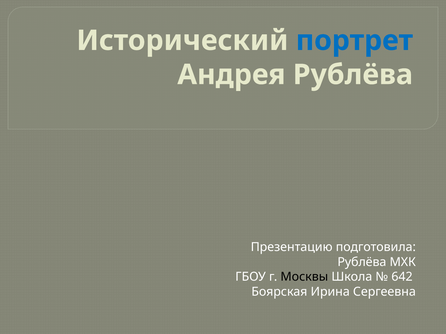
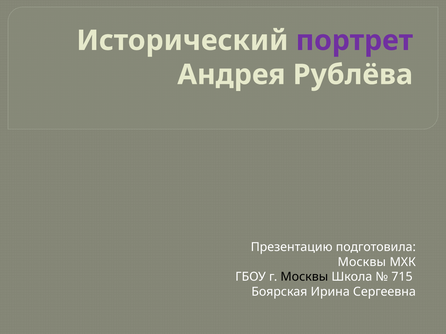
портрет colour: blue -> purple
Рублёва at (362, 262): Рублёва -> Москвы
642: 642 -> 715
